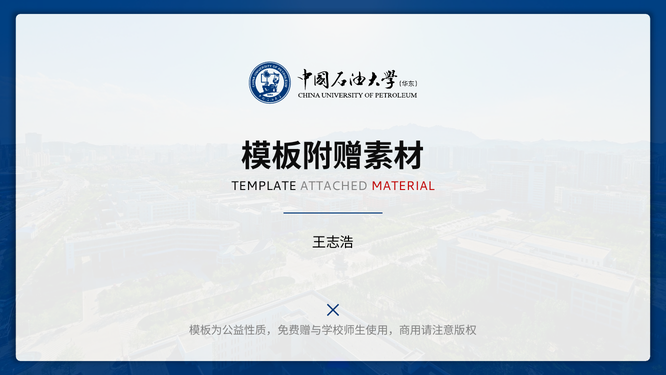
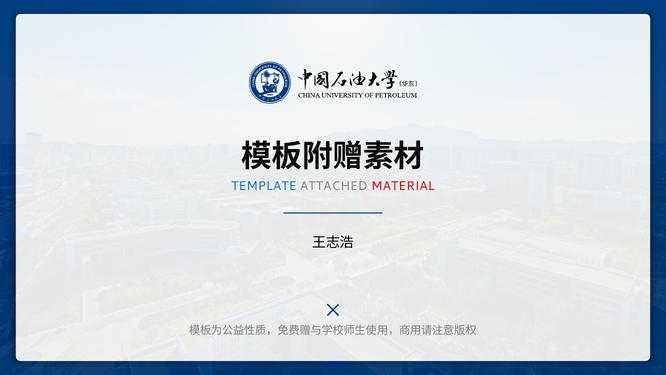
TEMPLATE colour: black -> blue
